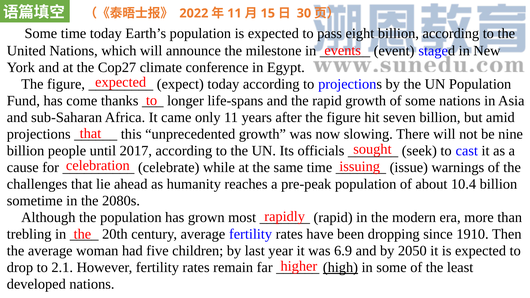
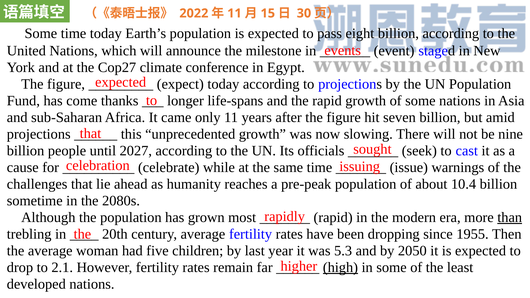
2017: 2017 -> 2027
than underline: none -> present
1910: 1910 -> 1955
6.9: 6.9 -> 5.3
